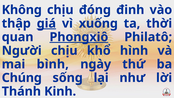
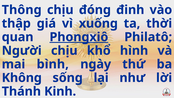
Không: Không -> Thông
giá underline: present -> none
Chúng: Chúng -> Không
